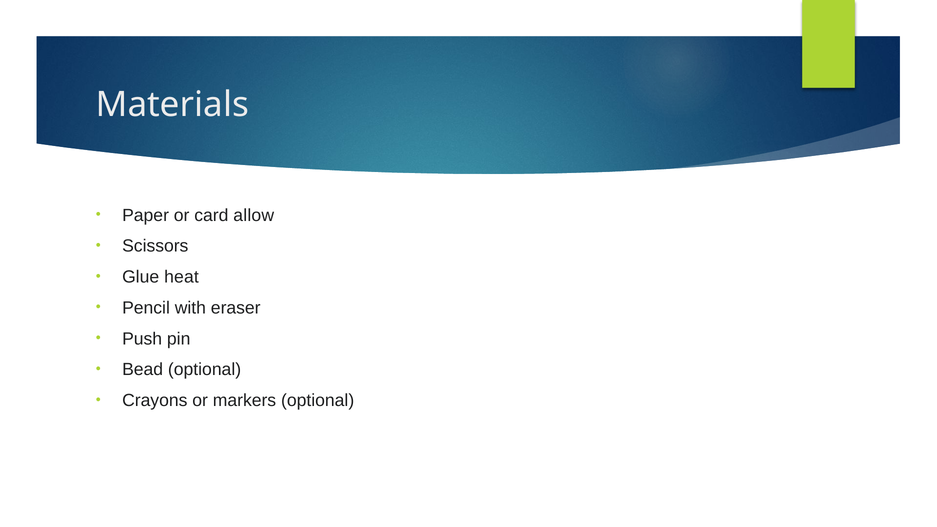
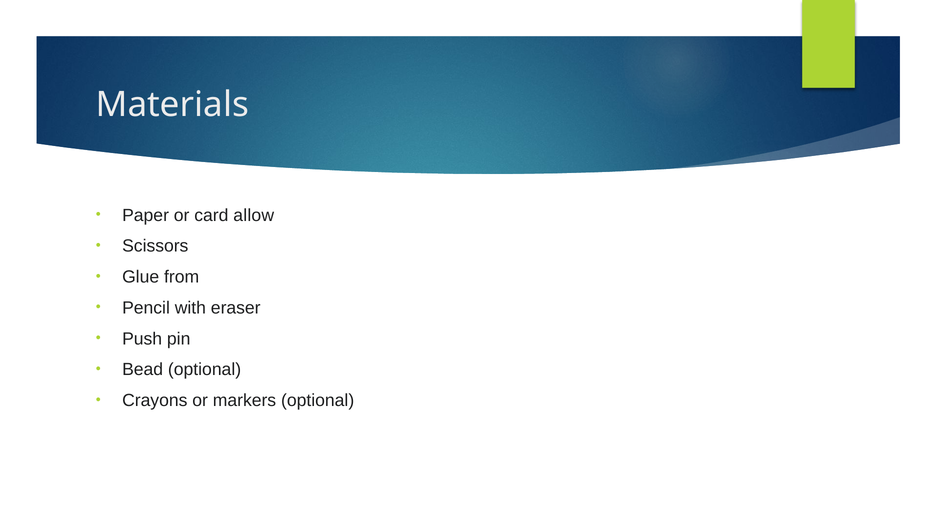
heat: heat -> from
